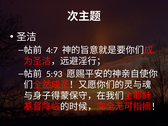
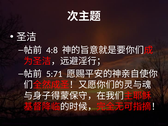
4:7: 4:7 -> 4:8
5:93: 5:93 -> 5:71
